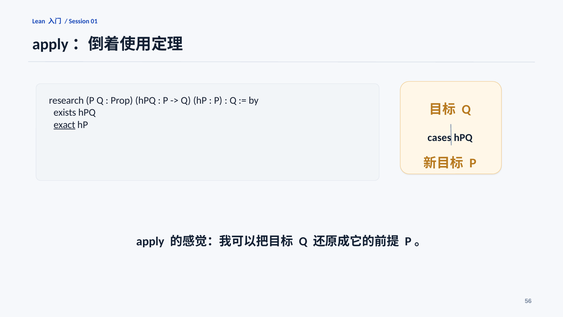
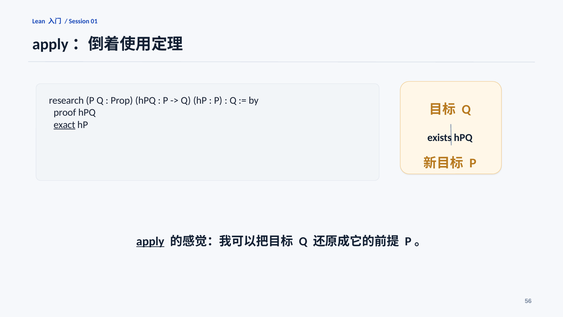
exists: exists -> proof
cases: cases -> exists
apply underline: none -> present
